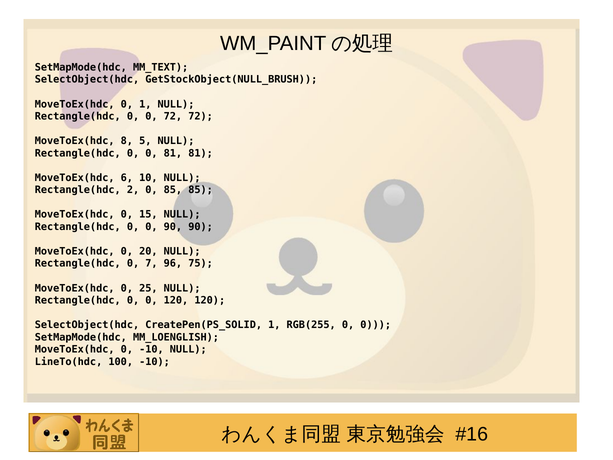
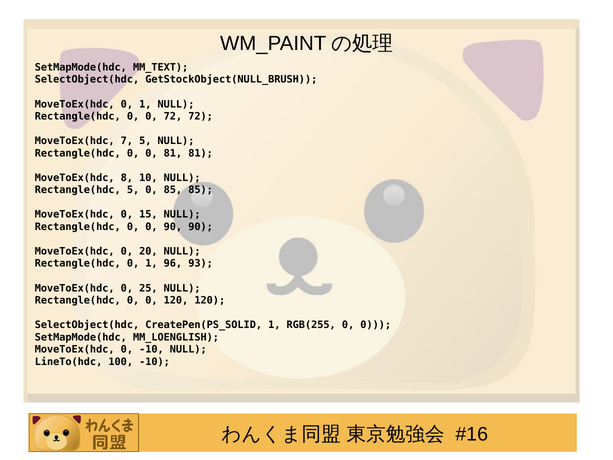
8: 8 -> 7
6: 6 -> 8
Rectangle(hdc 2: 2 -> 5
Rectangle(hdc 0 7: 7 -> 1
75: 75 -> 93
